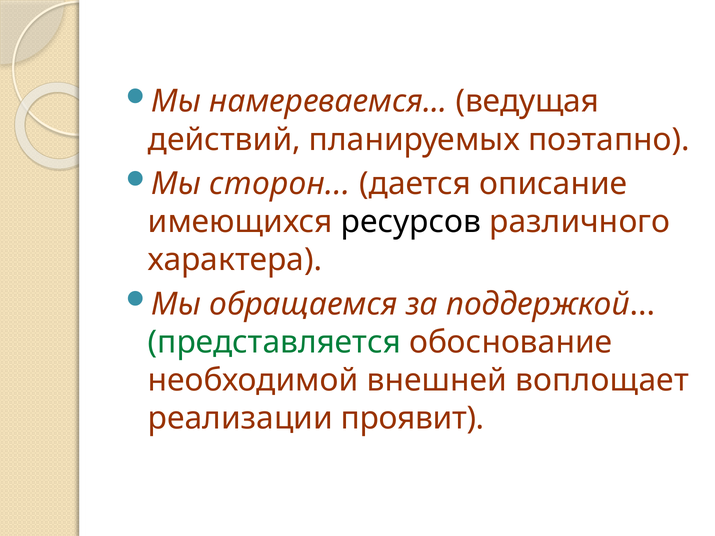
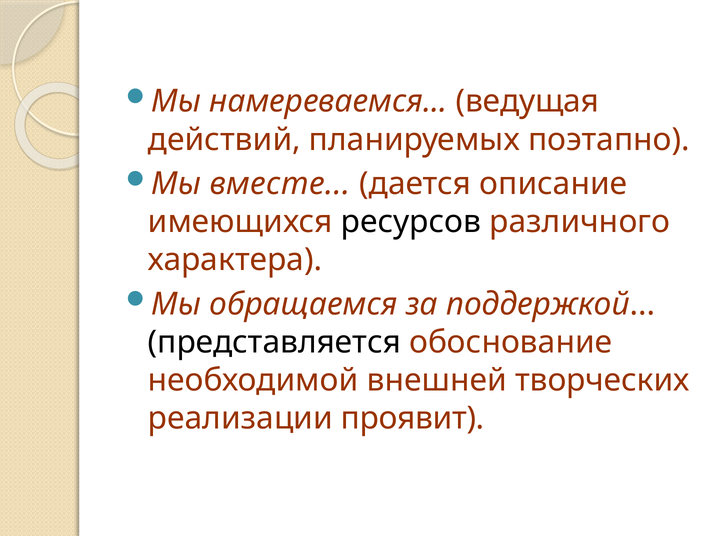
сторон: сторон -> вместе
представляется colour: green -> black
воплощает: воплощает -> творческих
